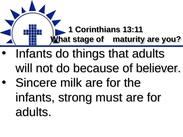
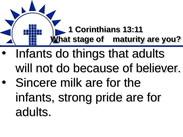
must: must -> pride
